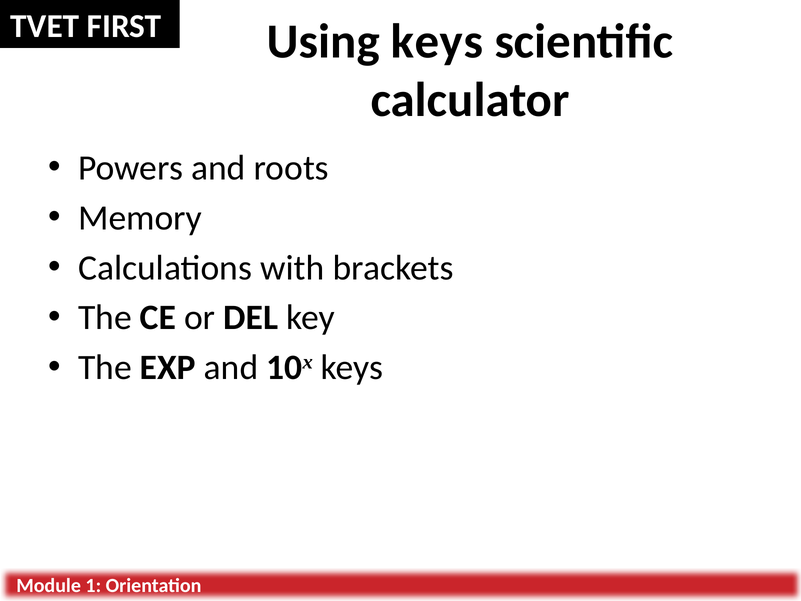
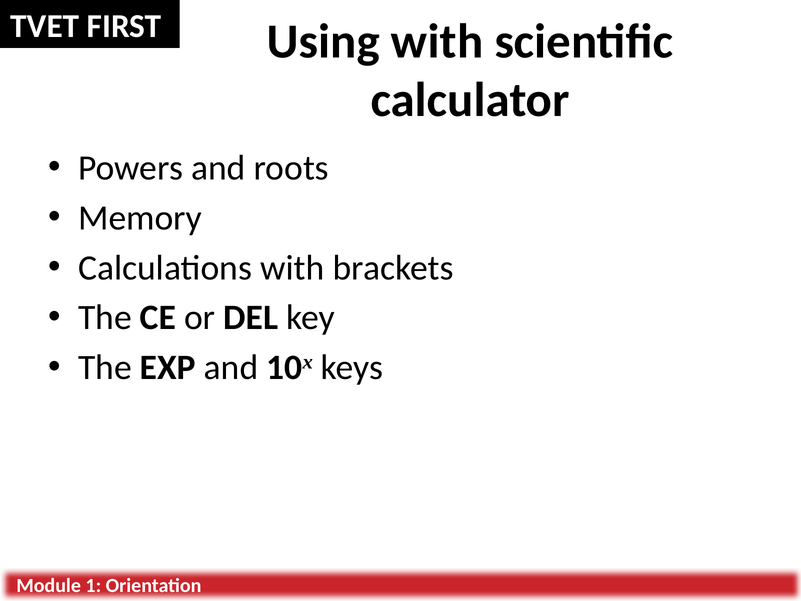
Using keys: keys -> with
